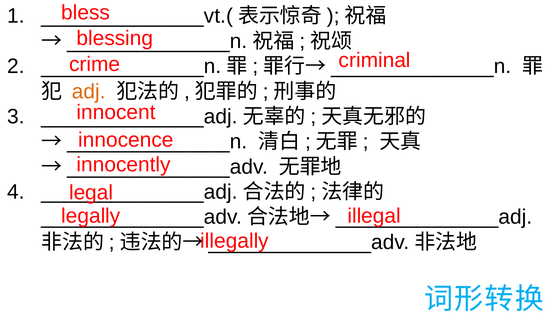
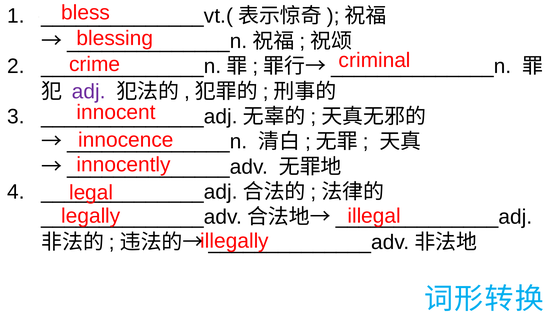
adj colour: orange -> purple
